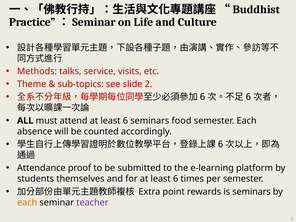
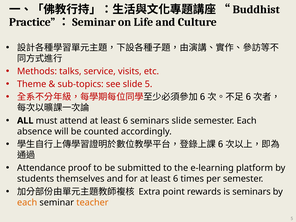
slide 2: 2 -> 5
seminars food: food -> slide
teacher colour: purple -> orange
